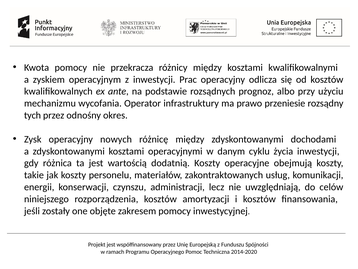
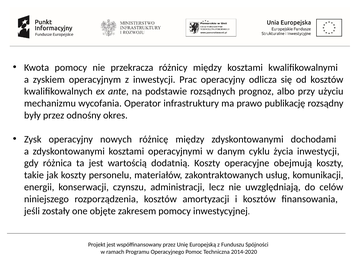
przeniesie: przeniesie -> publikację
tych: tych -> były
